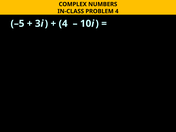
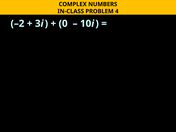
–5: –5 -> –2
4 at (63, 24): 4 -> 0
